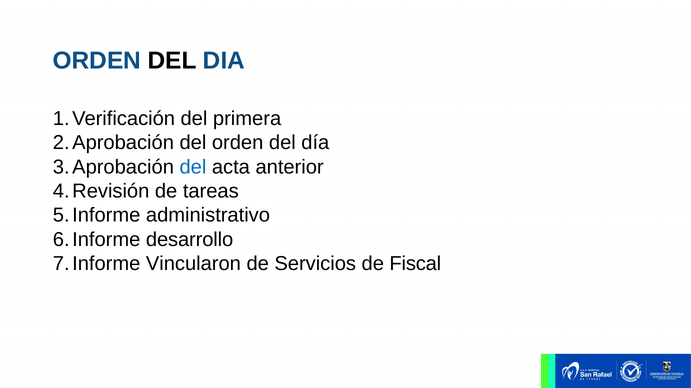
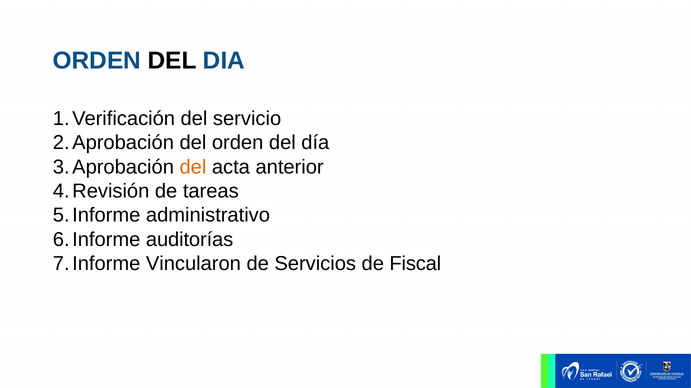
primera: primera -> servicio
del at (193, 167) colour: blue -> orange
desarrollo: desarrollo -> auditorías
